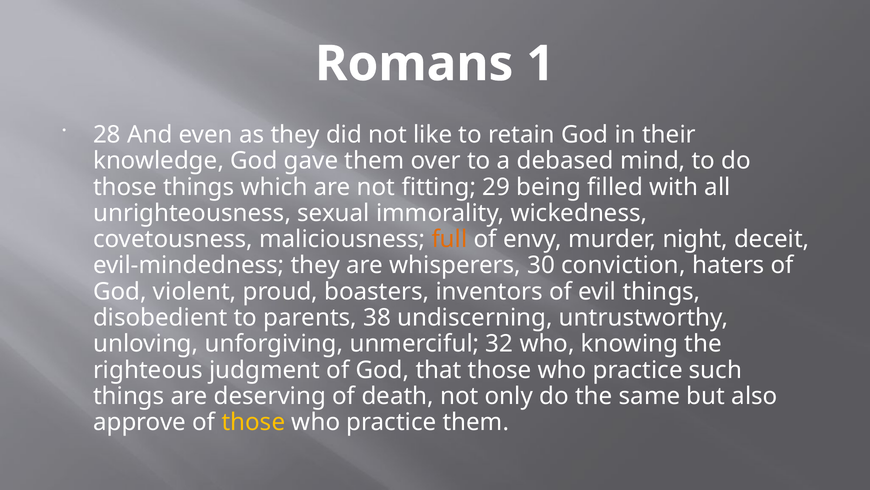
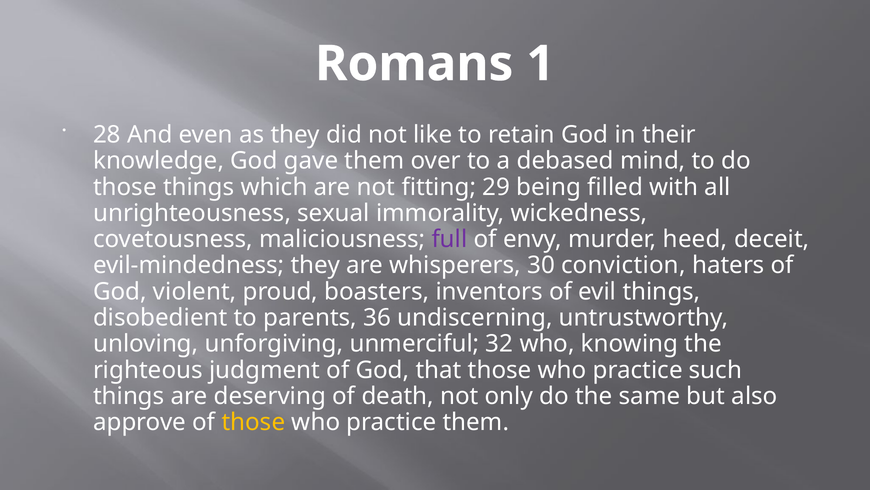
full colour: orange -> purple
night: night -> heed
38: 38 -> 36
